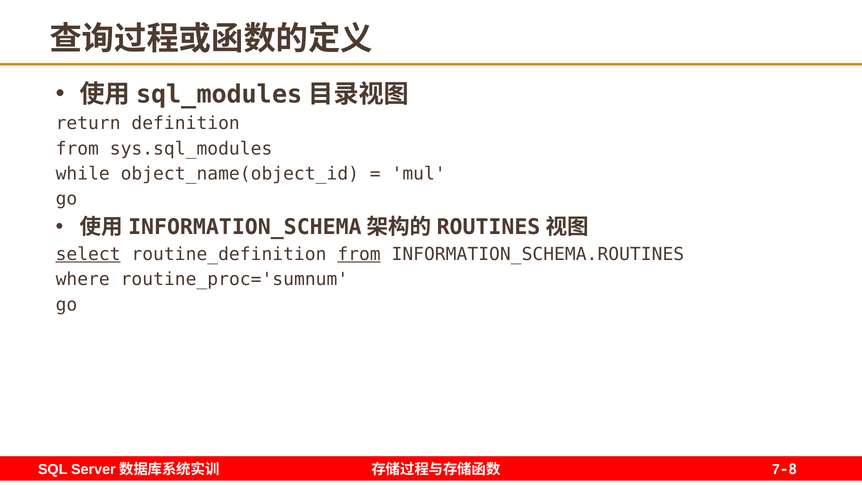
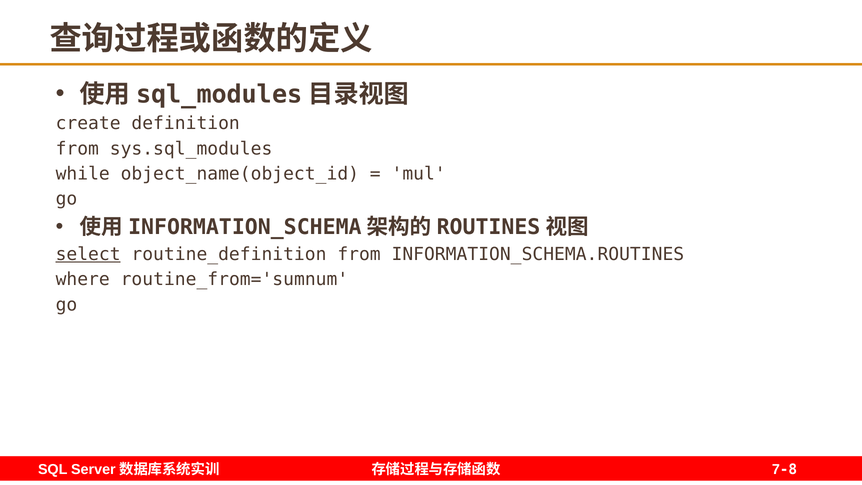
return: return -> create
from at (359, 254) underline: present -> none
routine_proc='sumnum: routine_proc='sumnum -> routine_from='sumnum
